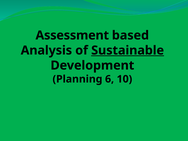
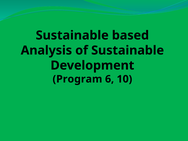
Assessment at (72, 35): Assessment -> Sustainable
Sustainable at (128, 50) underline: present -> none
Planning: Planning -> Program
